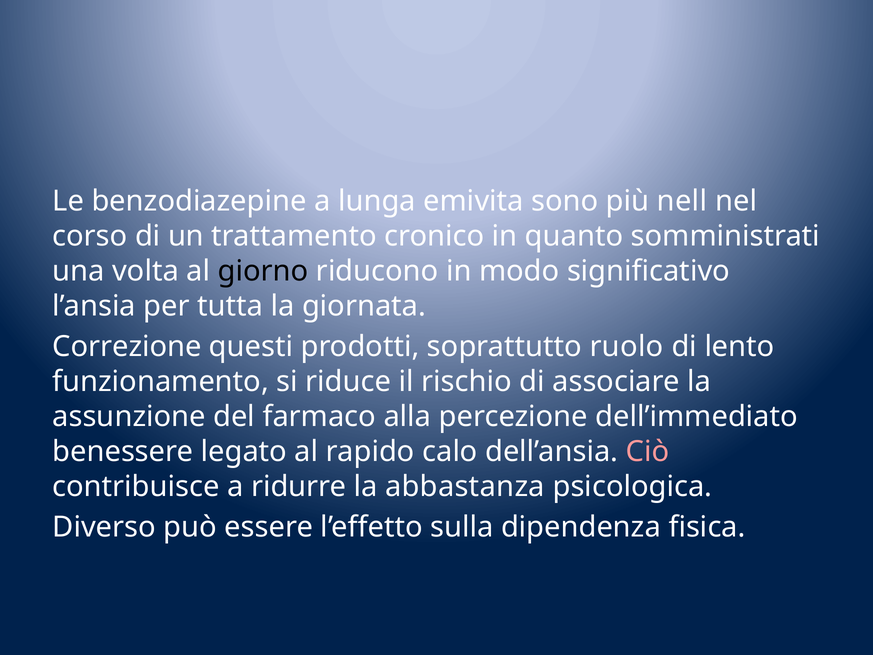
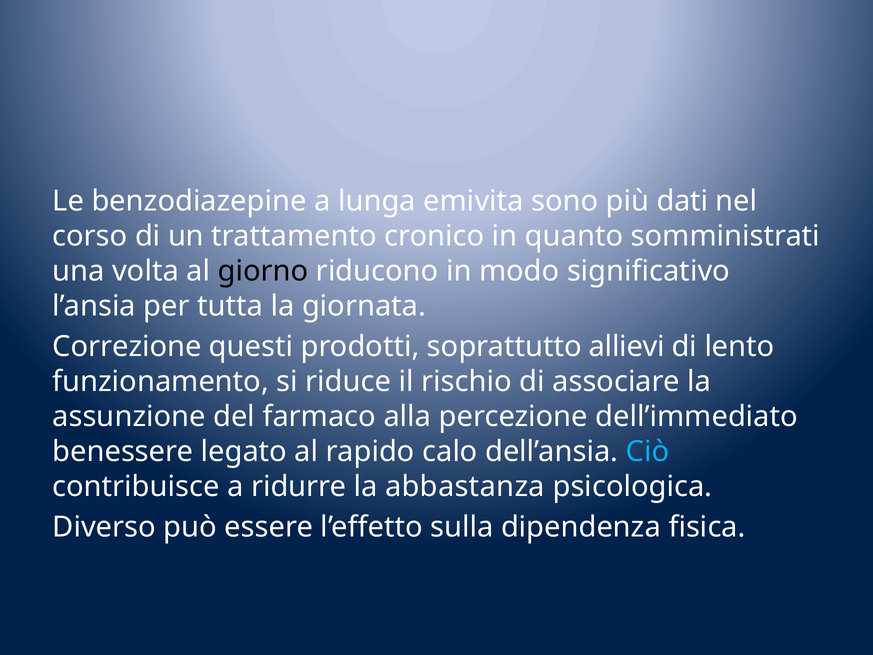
nell: nell -> dati
ruolo: ruolo -> allievi
Ciò colour: pink -> light blue
